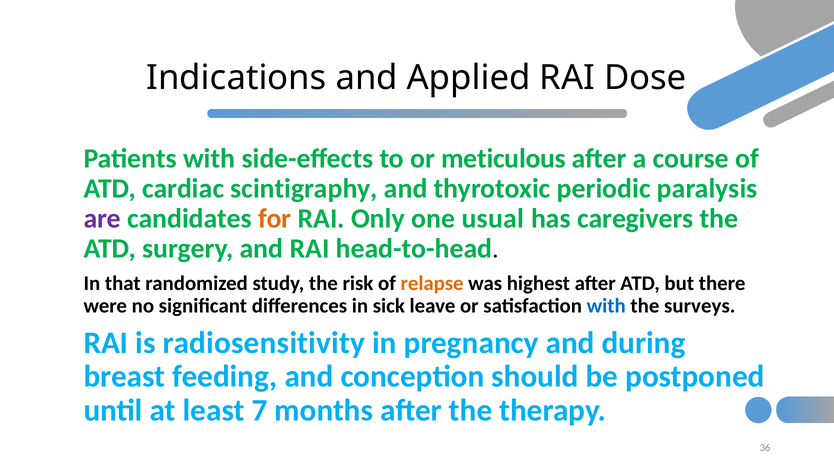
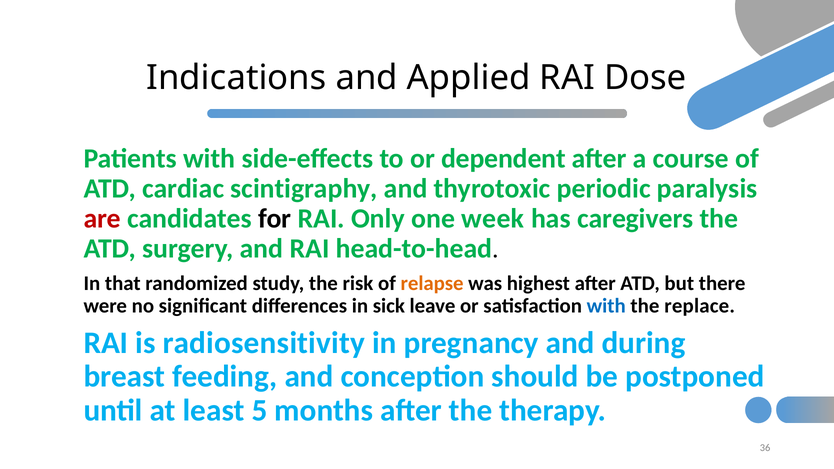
meticulous: meticulous -> dependent
are colour: purple -> red
for colour: orange -> black
usual: usual -> week
surveys: surveys -> replace
7: 7 -> 5
